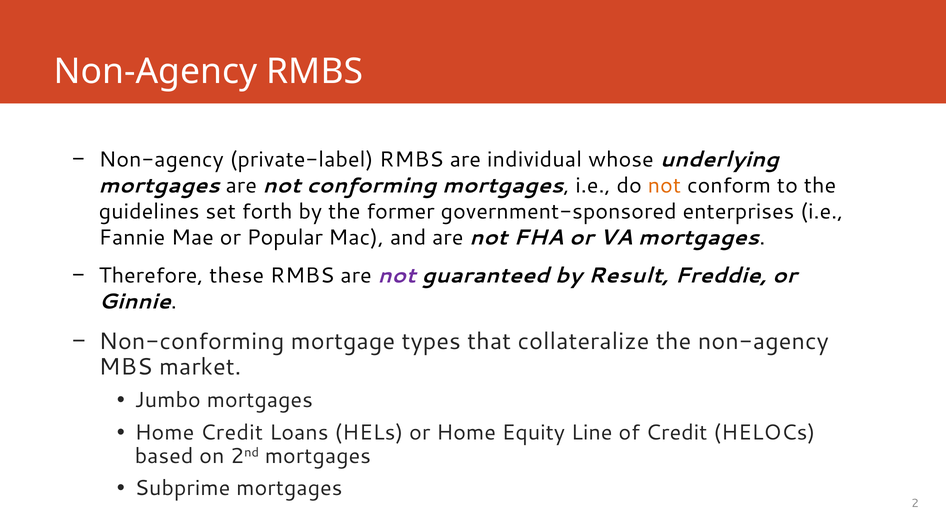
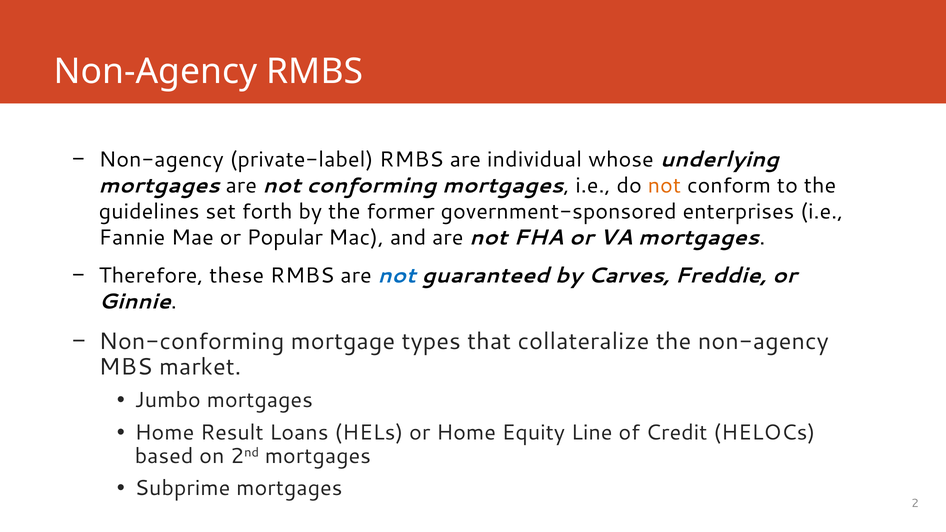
not at (397, 276) colour: purple -> blue
Result: Result -> Carves
Home Credit: Credit -> Result
